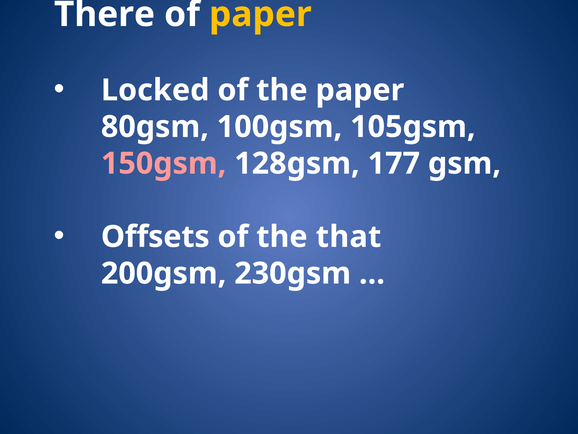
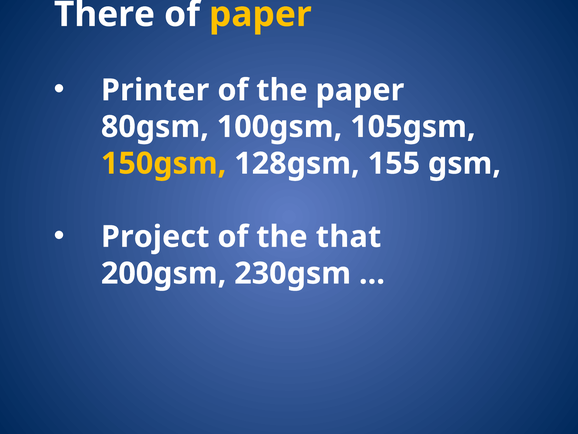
Locked: Locked -> Printer
150gsm colour: pink -> yellow
177: 177 -> 155
Offsets: Offsets -> Project
